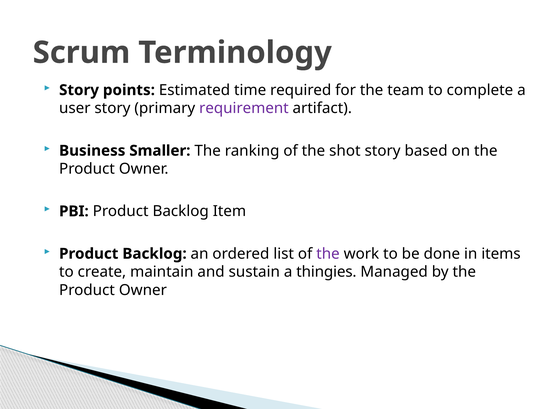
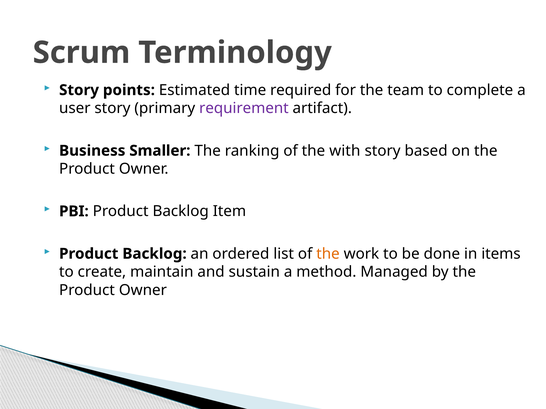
shot: shot -> with
the at (328, 254) colour: purple -> orange
thingies: thingies -> method
